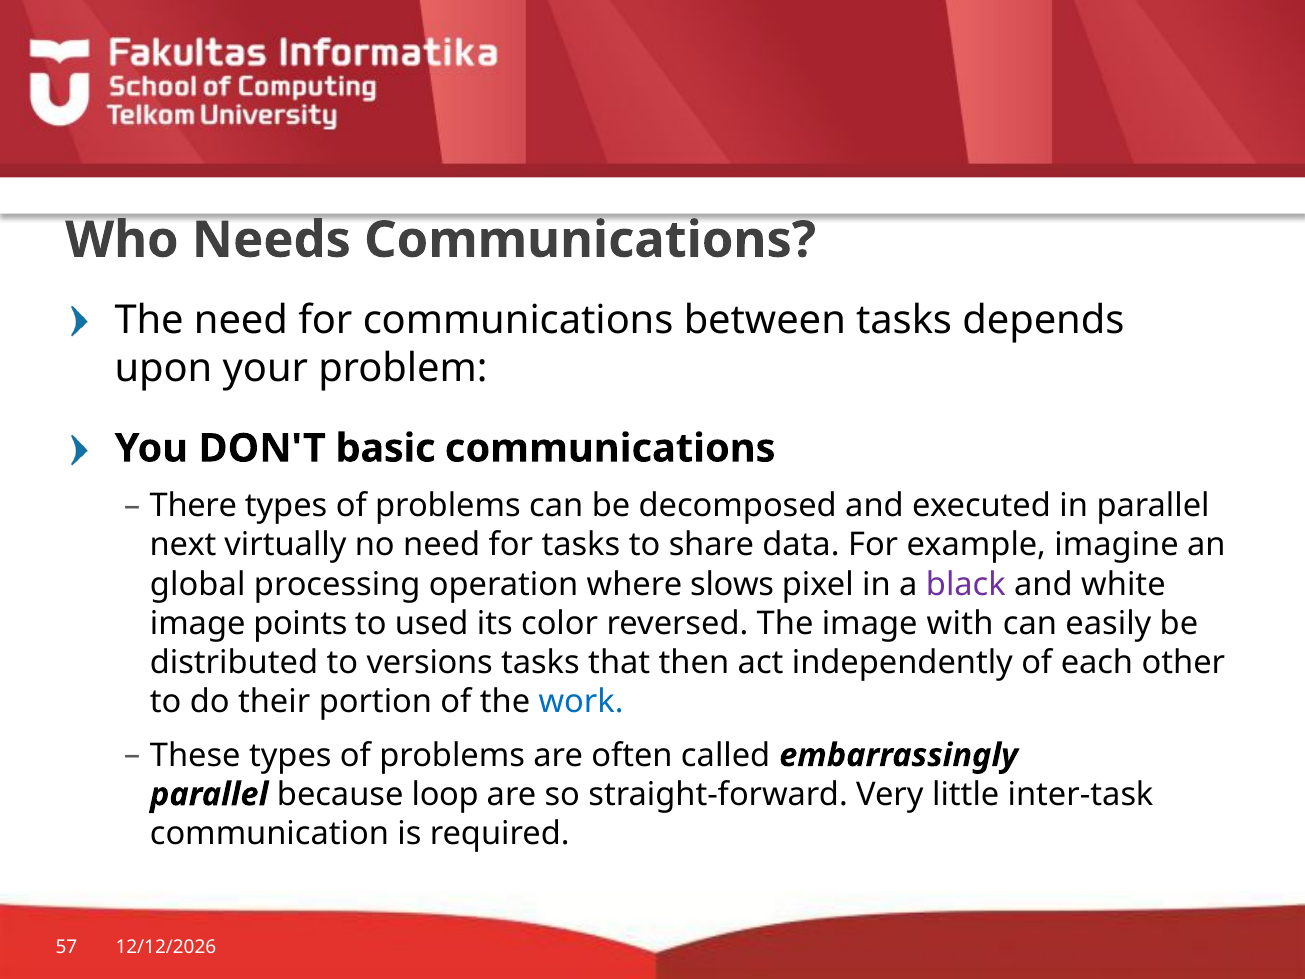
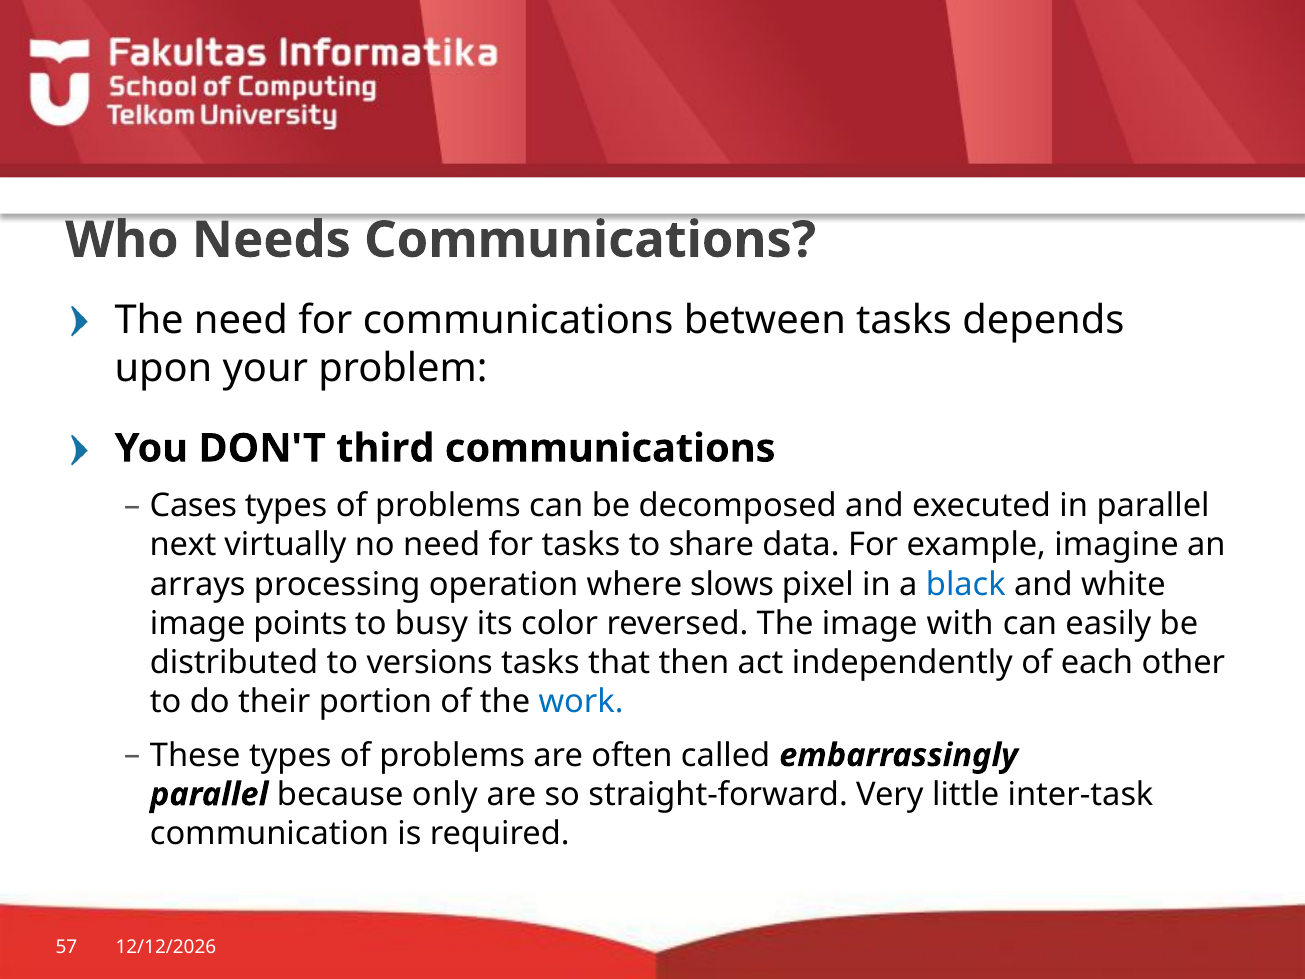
basic: basic -> third
There: There -> Cases
global: global -> arrays
black colour: purple -> blue
used: used -> busy
loop: loop -> only
